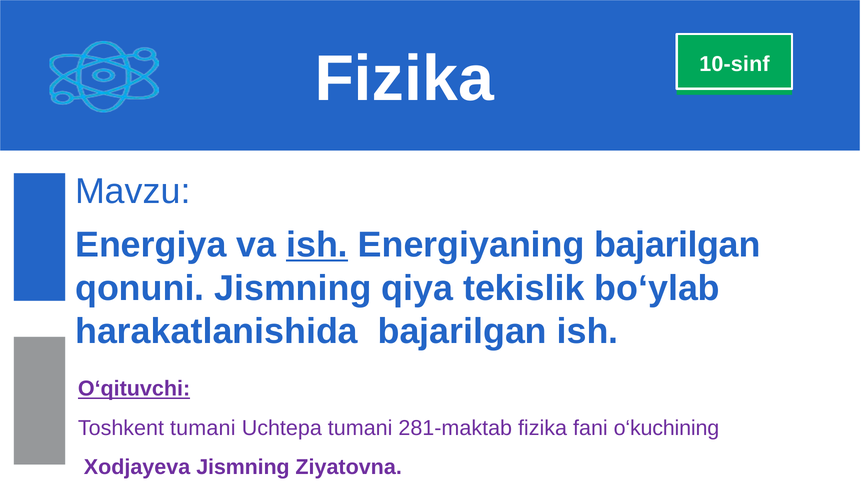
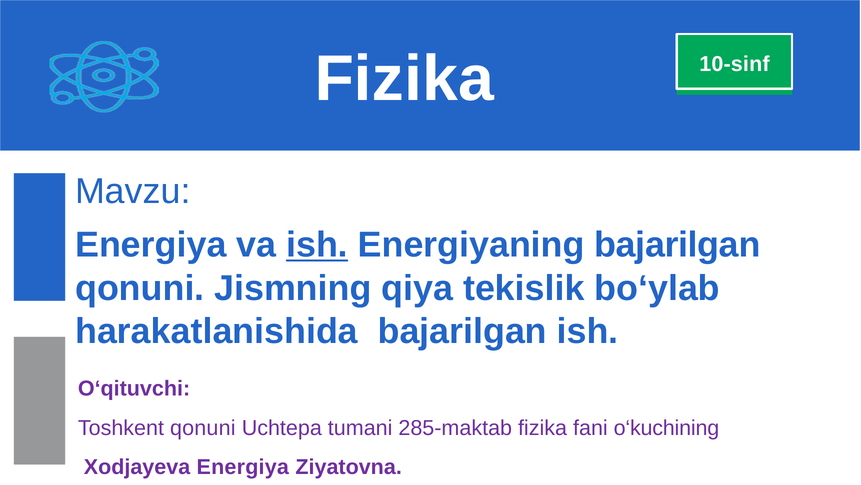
O‘qituvchi underline: present -> none
Toshkent tumani: tumani -> qonuni
281-maktab: 281-maktab -> 285-maktab
Xodjayeva Jismning: Jismning -> Energiya
